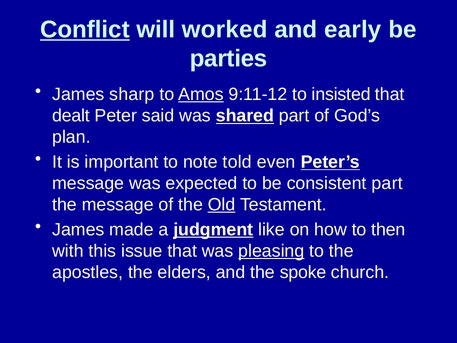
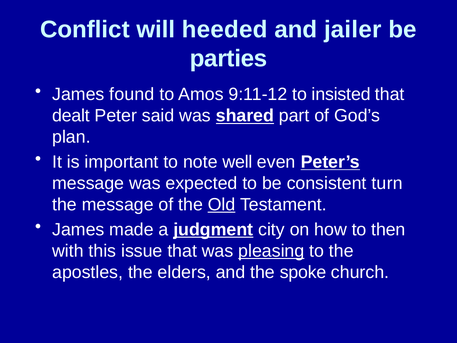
Conflict underline: present -> none
worked: worked -> heeded
early: early -> jailer
sharp: sharp -> found
Amos underline: present -> none
told: told -> well
consistent part: part -> turn
like: like -> city
